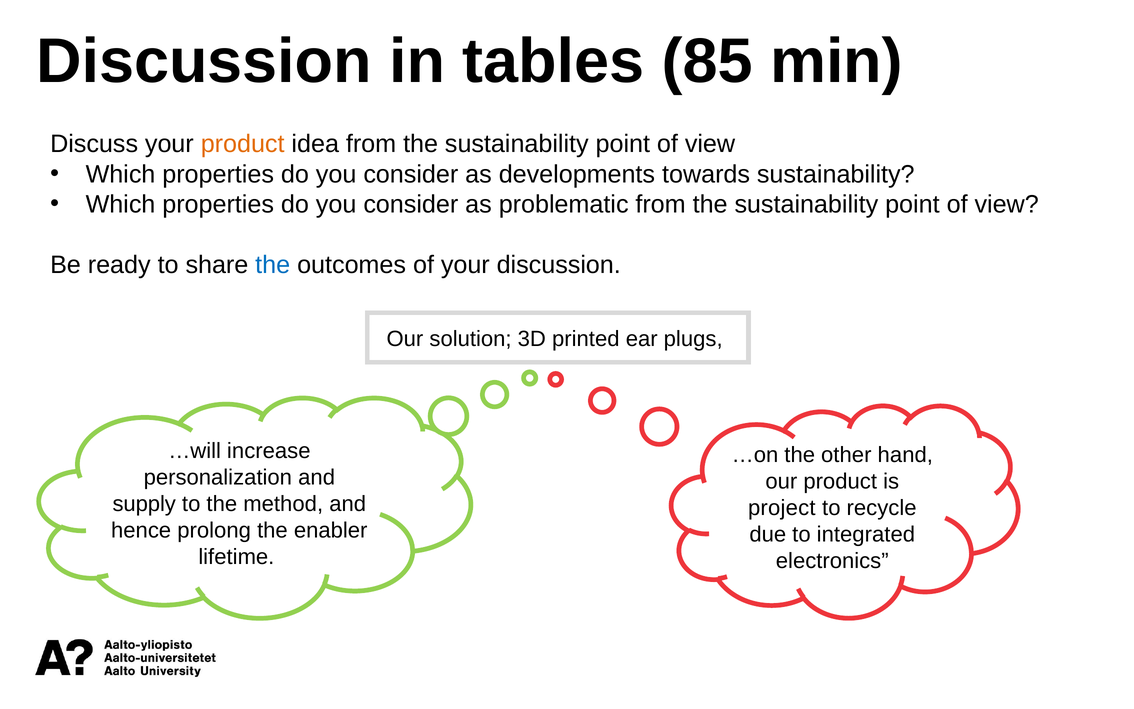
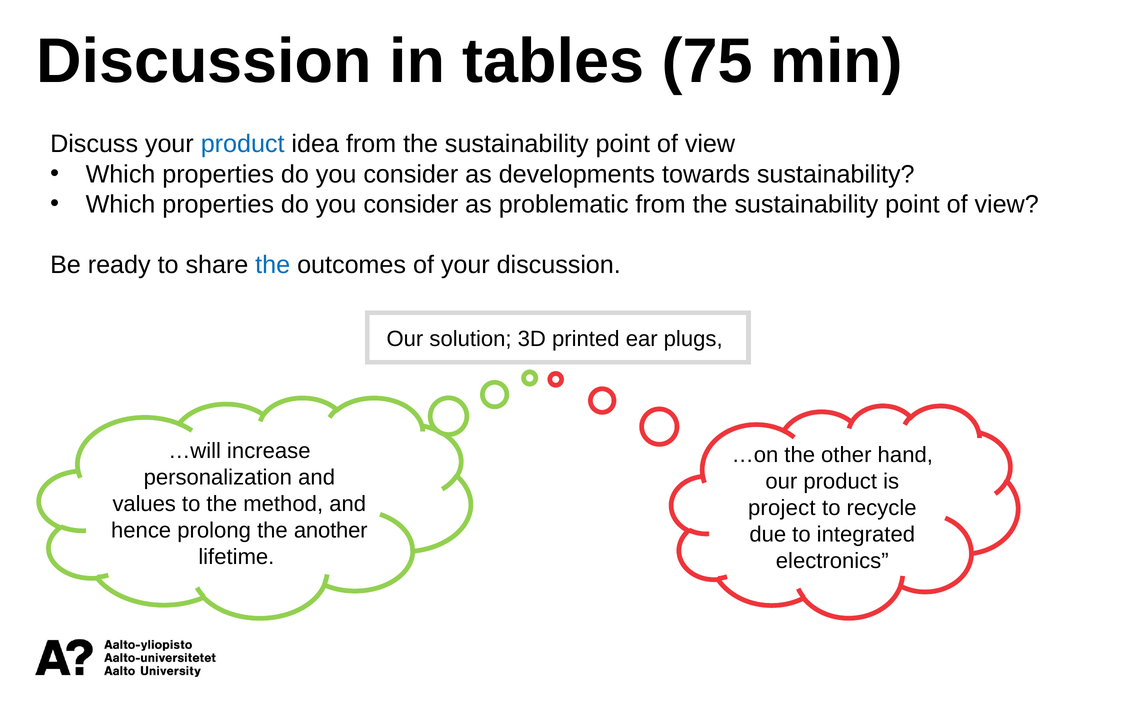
85: 85 -> 75
product at (243, 144) colour: orange -> blue
supply: supply -> values
enabler: enabler -> another
